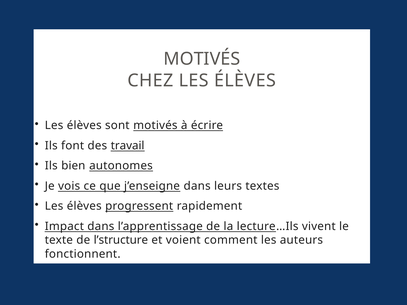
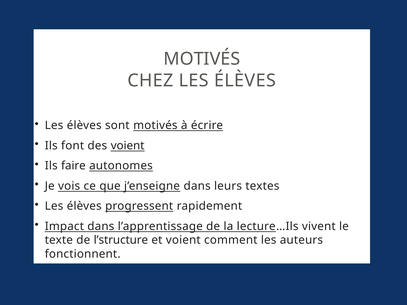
des travail: travail -> voient
bien: bien -> faire
